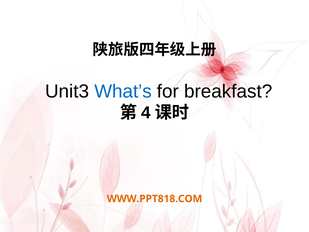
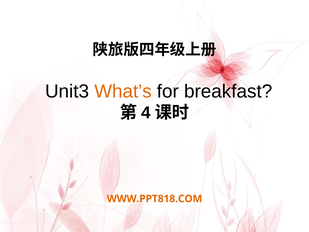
What’s colour: blue -> orange
